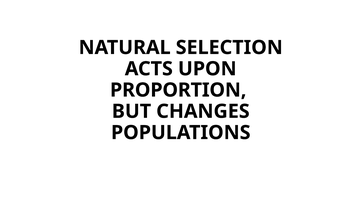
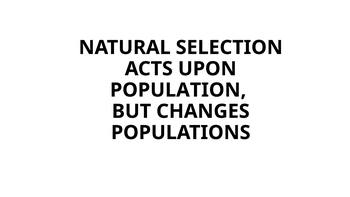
PROPORTION: PROPORTION -> POPULATION
